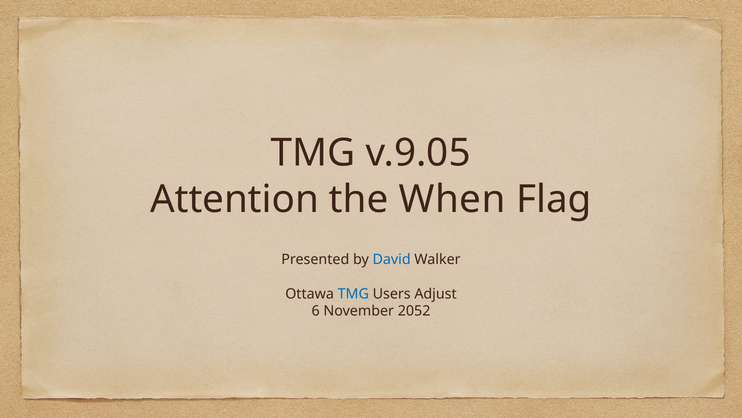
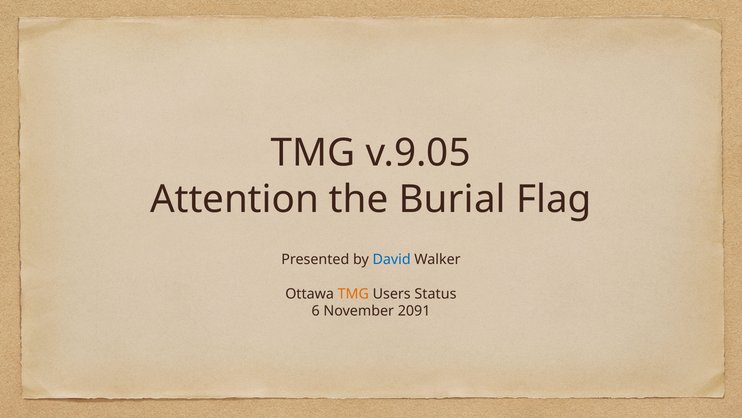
When: When -> Burial
TMG at (353, 293) colour: blue -> orange
Adjust: Adjust -> Status
2052: 2052 -> 2091
